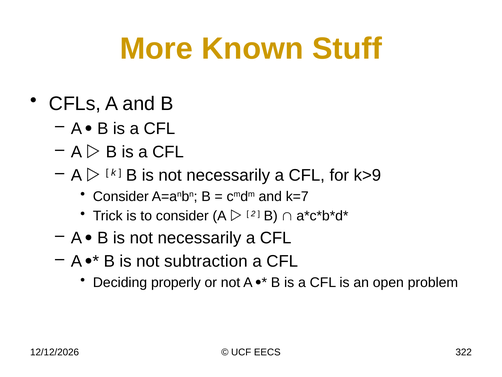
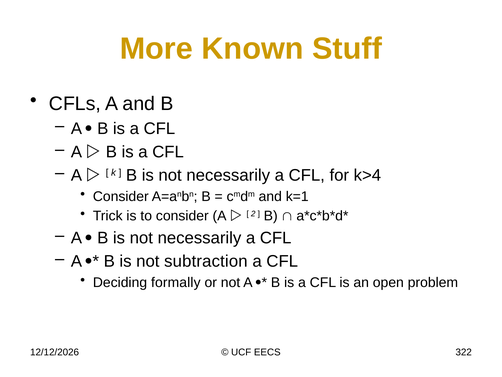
k>9: k>9 -> k>4
k=7: k=7 -> k=1
properly: properly -> formally
